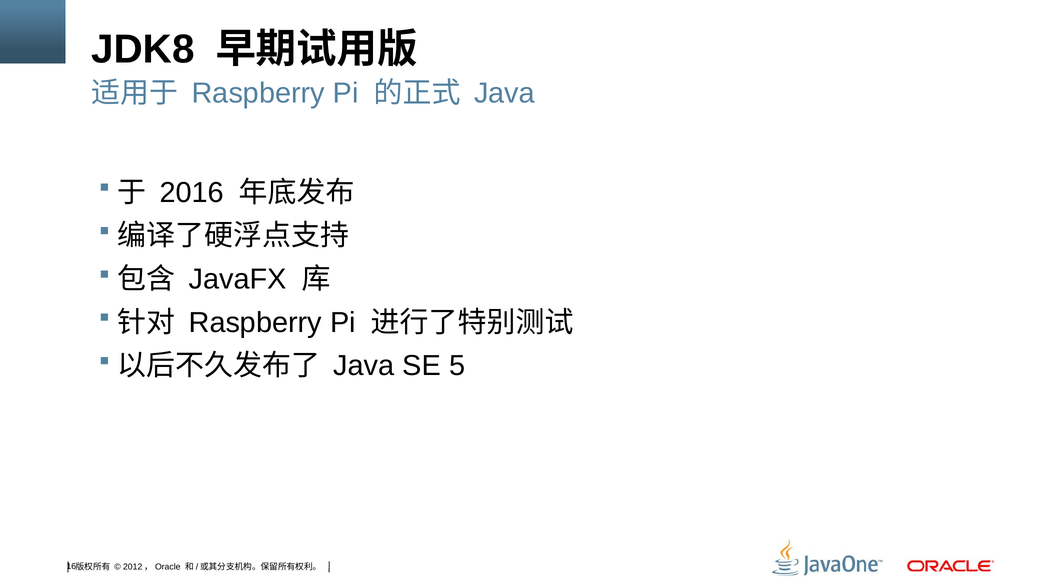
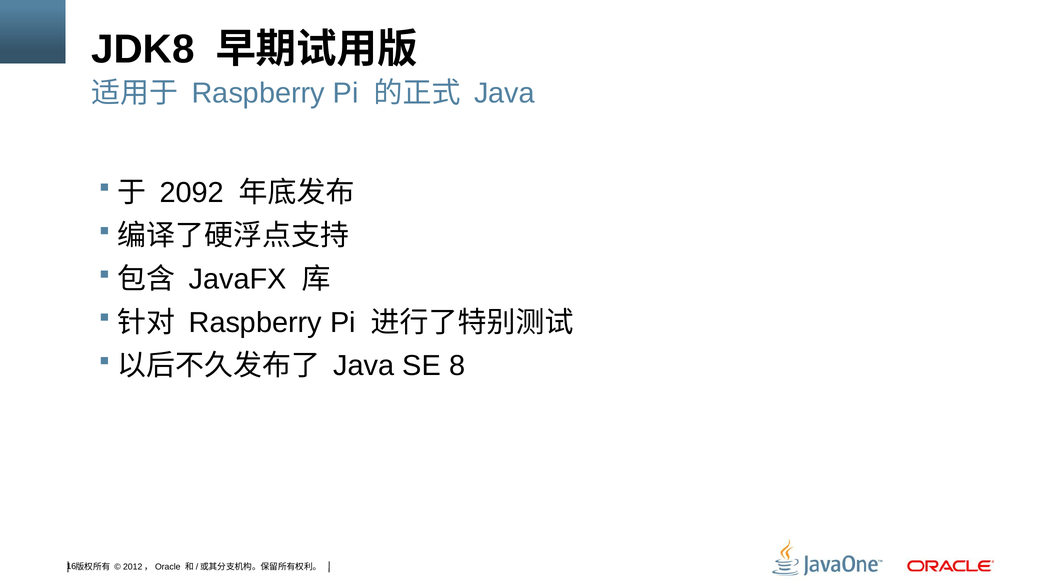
2016: 2016 -> 2092
5: 5 -> 8
